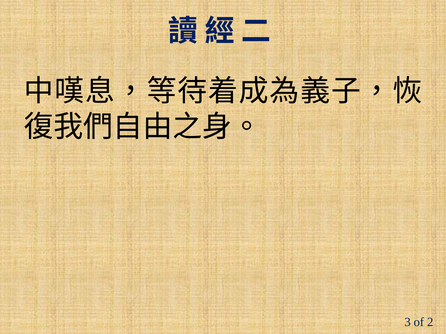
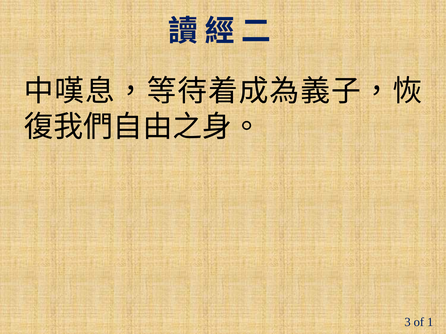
2: 2 -> 1
